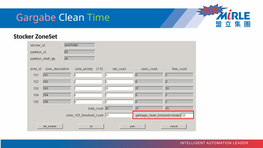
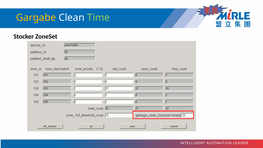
Gargabe colour: pink -> yellow
